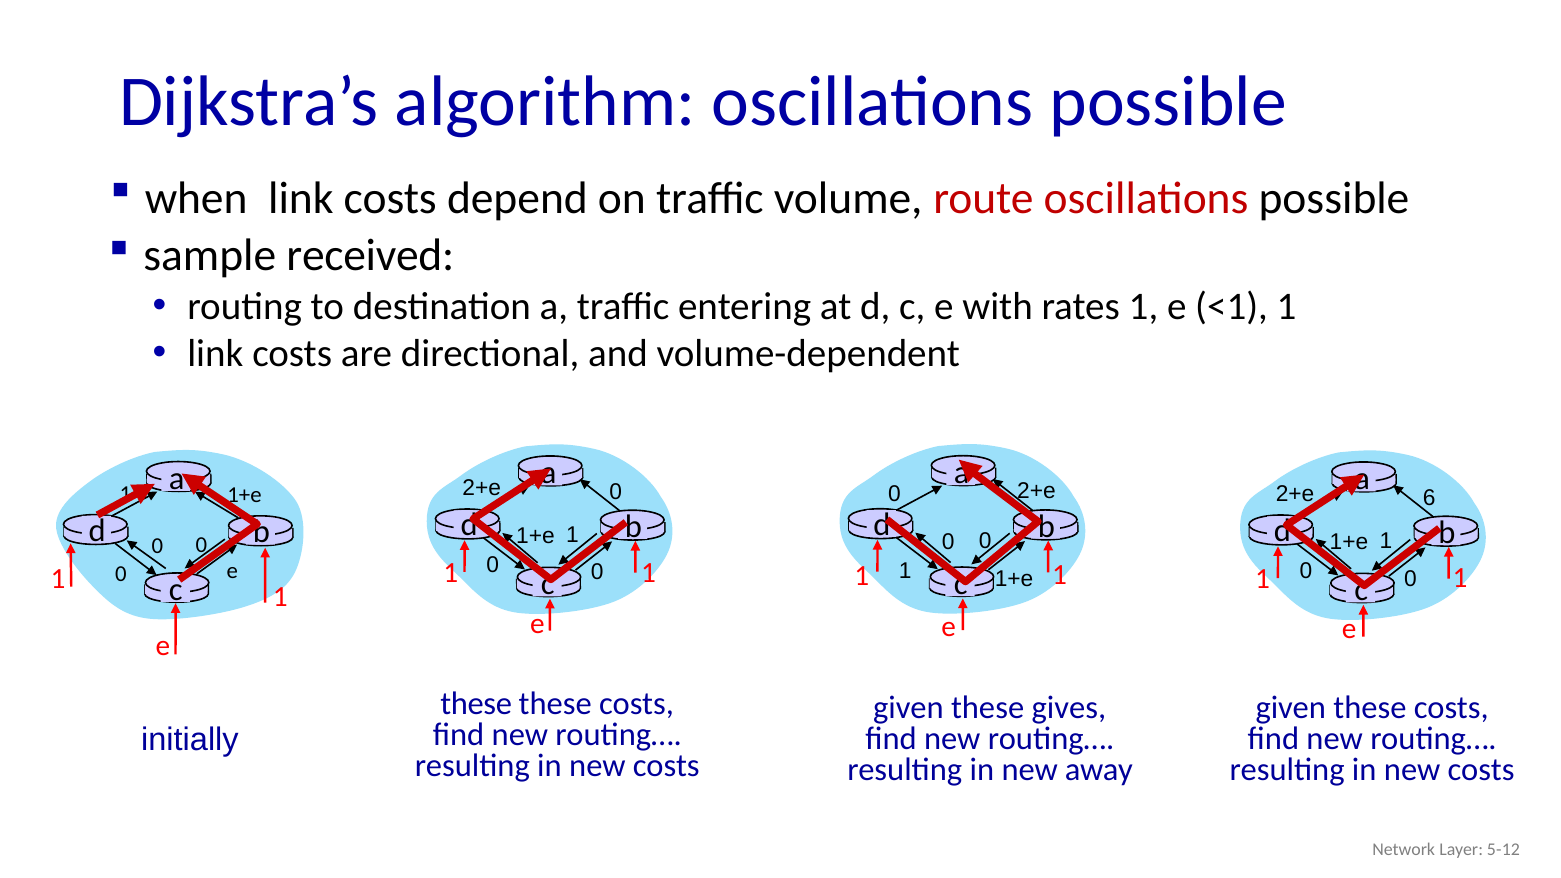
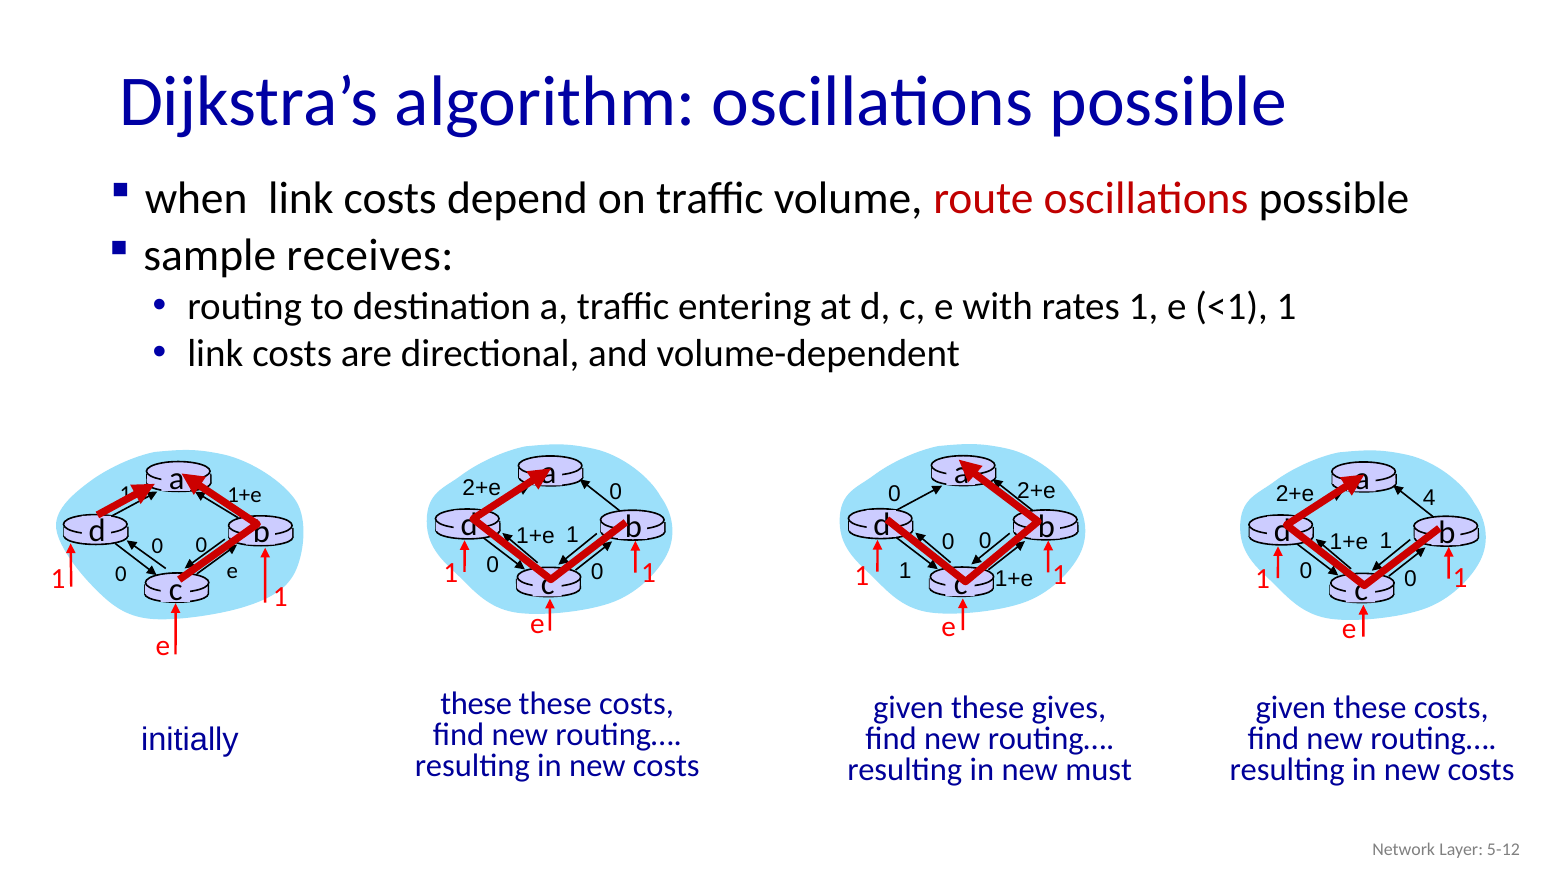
received: received -> receives
6: 6 -> 4
away: away -> must
